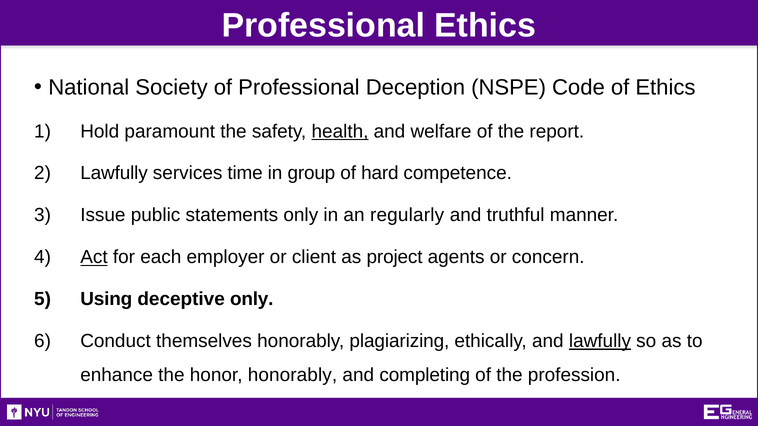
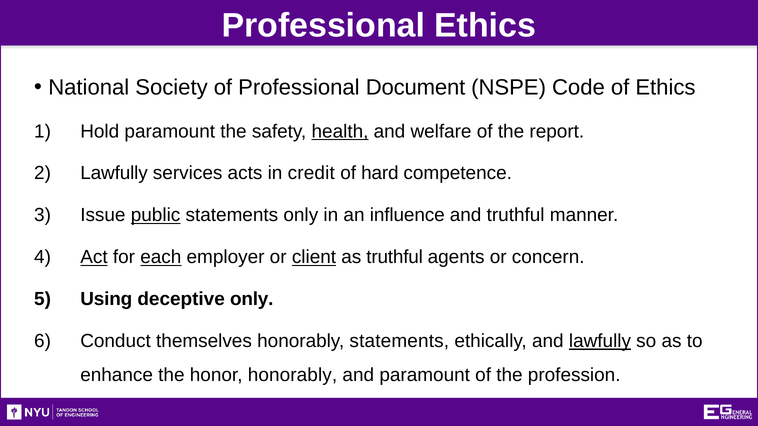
Deception: Deception -> Document
time: time -> acts
group: group -> credit
public underline: none -> present
regularly: regularly -> influence
each underline: none -> present
client underline: none -> present
as project: project -> truthful
honorably plagiarizing: plagiarizing -> statements
and completing: completing -> paramount
